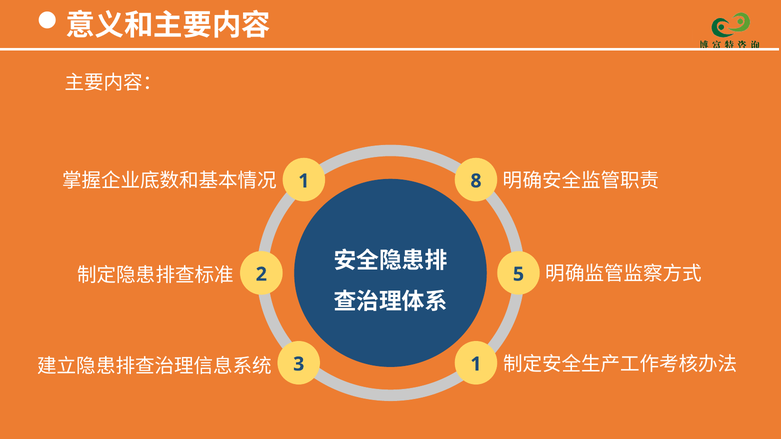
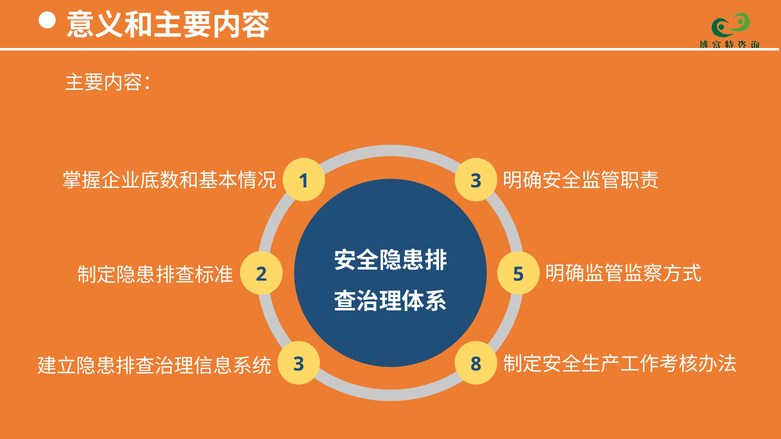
1 8: 8 -> 3
3 1: 1 -> 8
